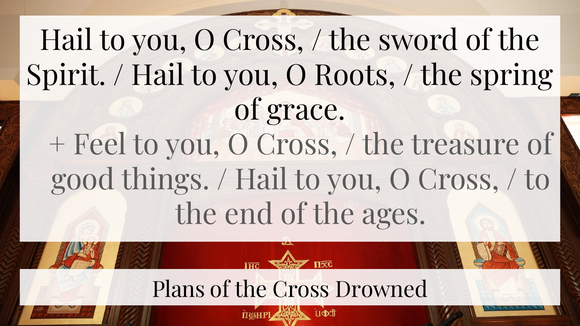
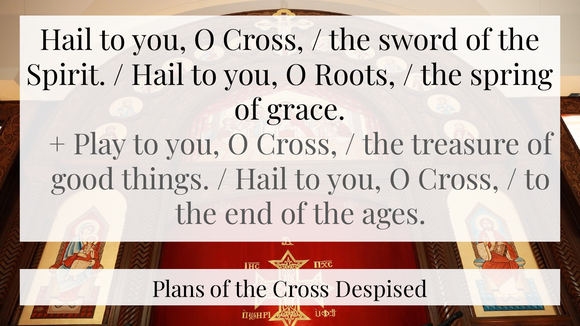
Feel: Feel -> Play
Drowned: Drowned -> Despised
